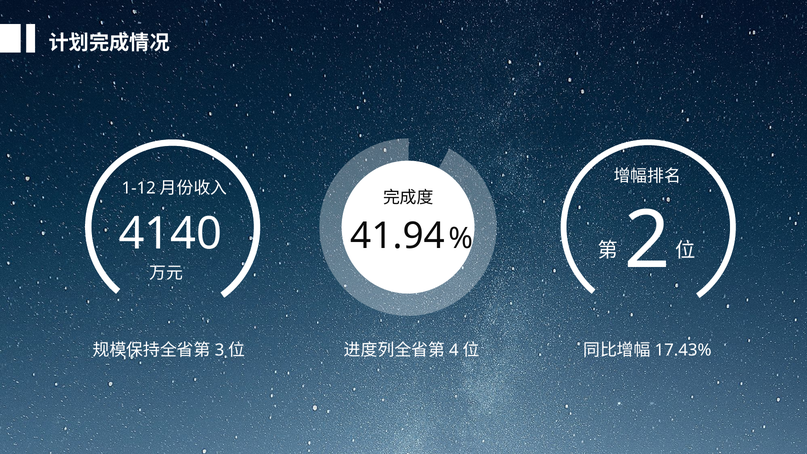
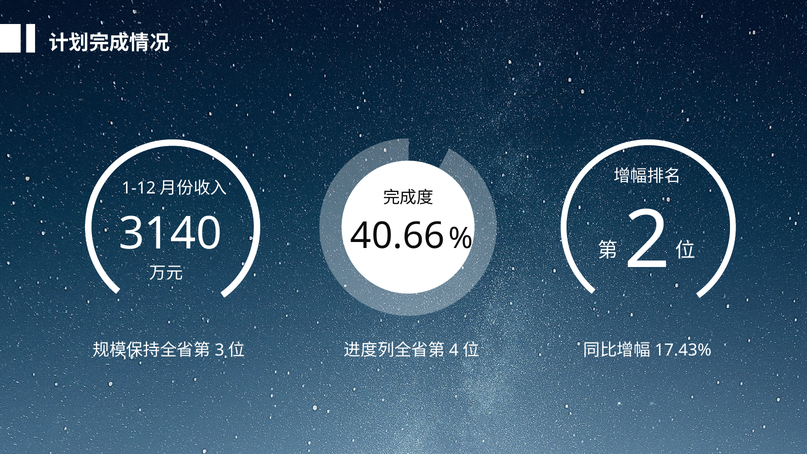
4140: 4140 -> 3140
41.94: 41.94 -> 40.66
